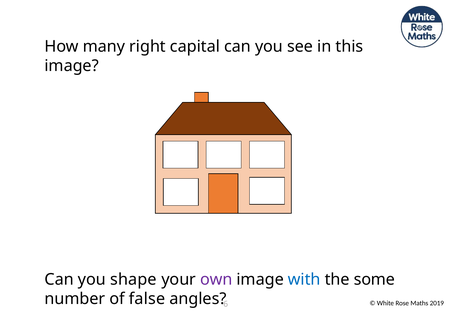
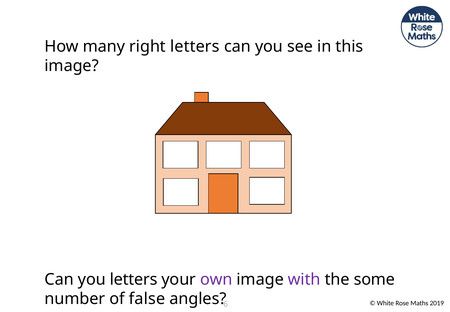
right capital: capital -> letters
you shape: shape -> letters
with colour: blue -> purple
